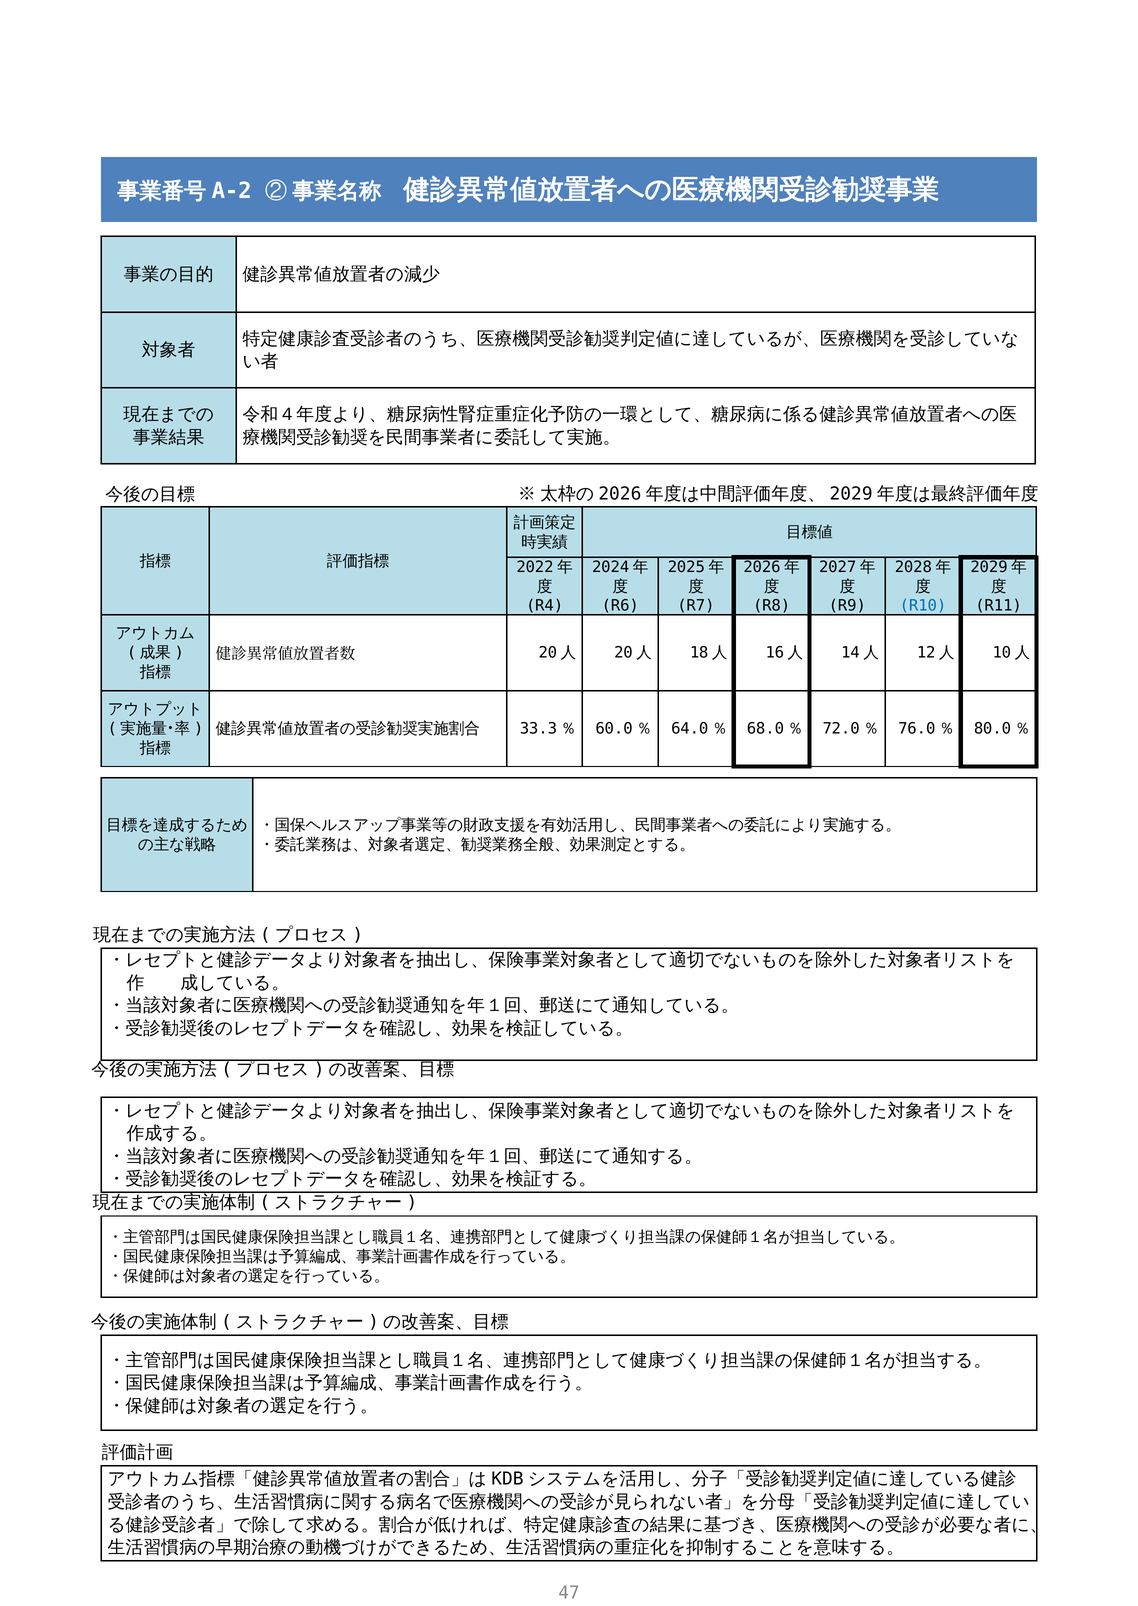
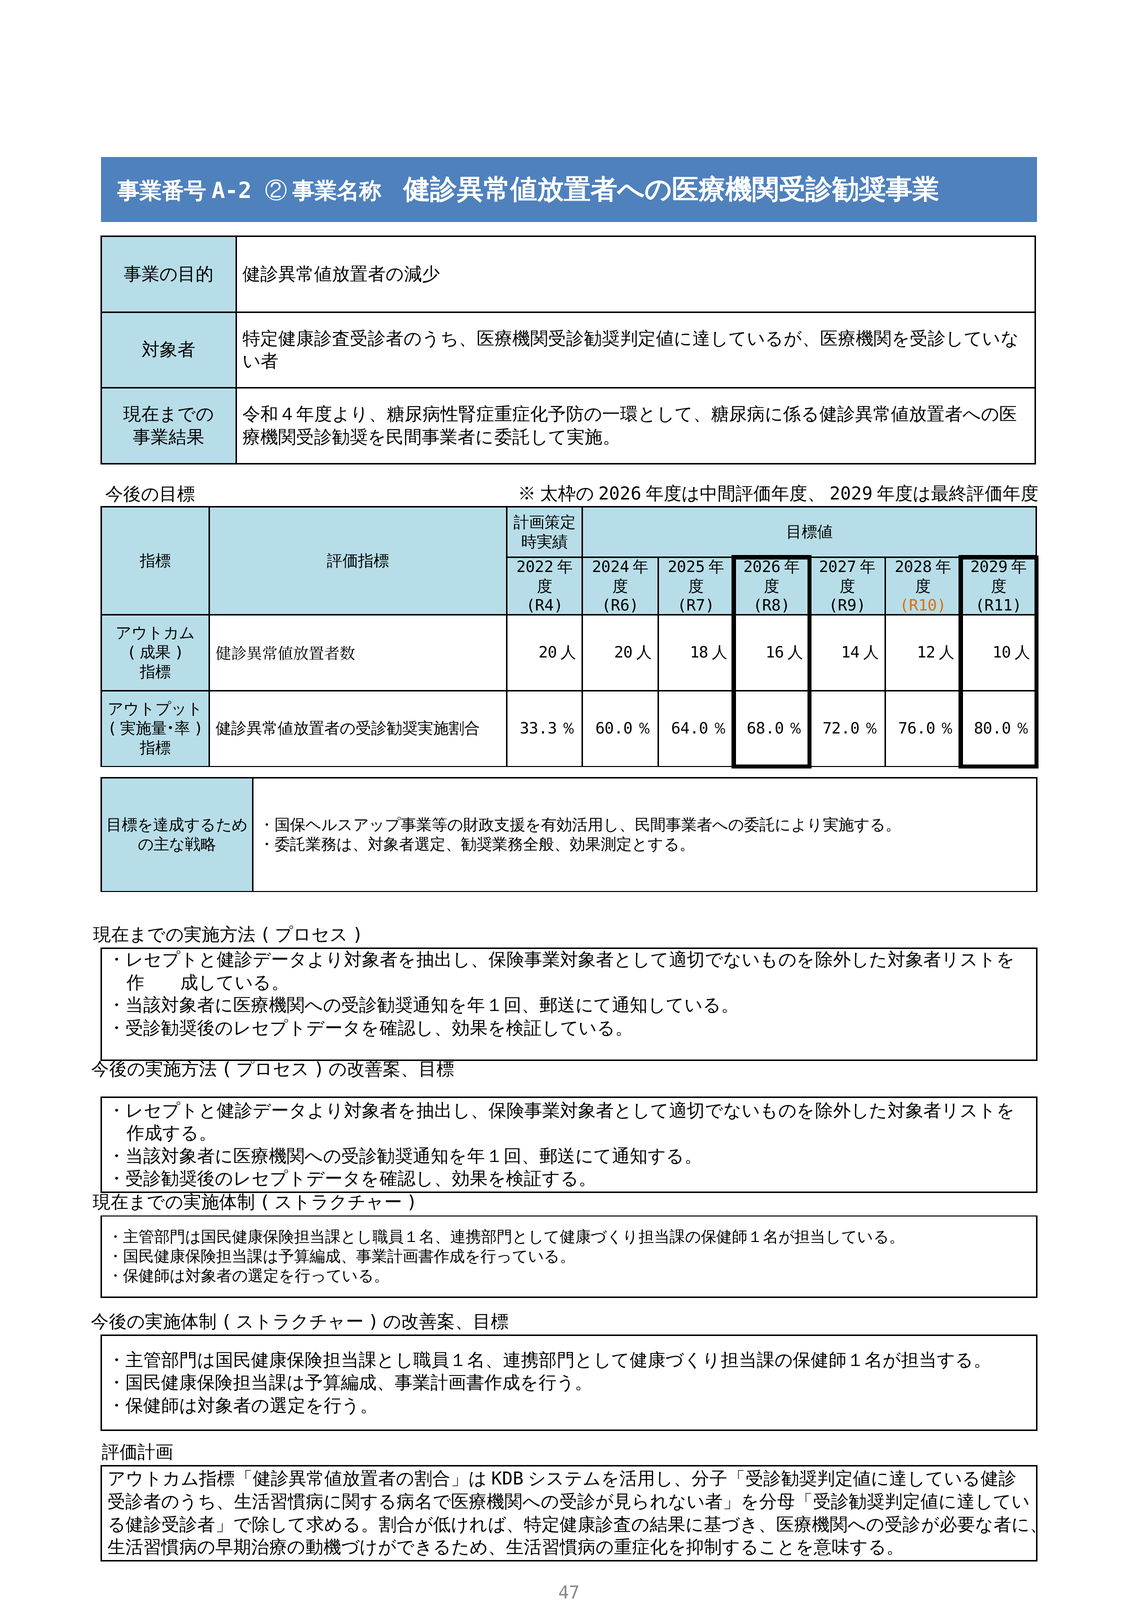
R10 colour: blue -> orange
